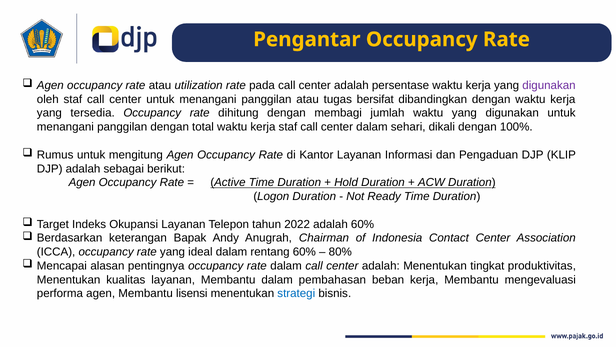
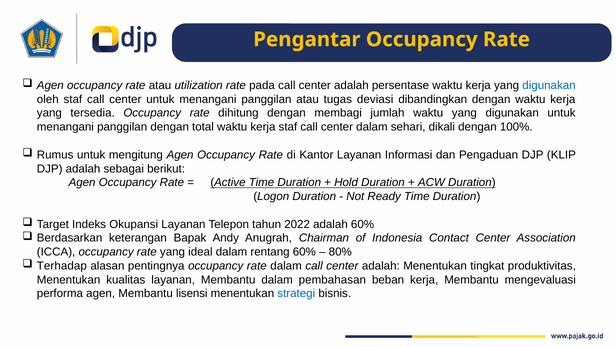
digunakan at (549, 85) colour: purple -> blue
bersifat: bersifat -> deviasi
Mencapai: Mencapai -> Terhadap
